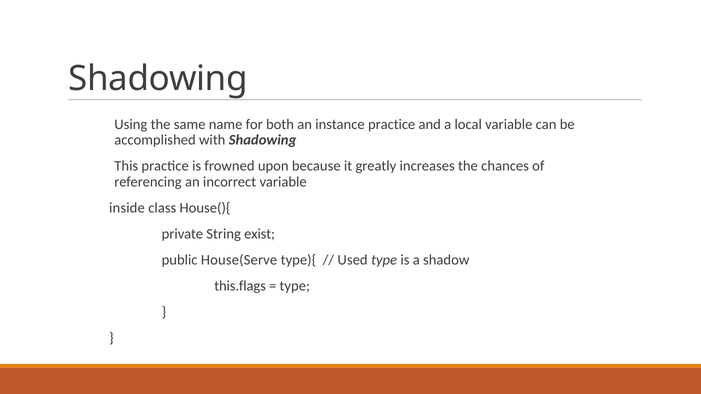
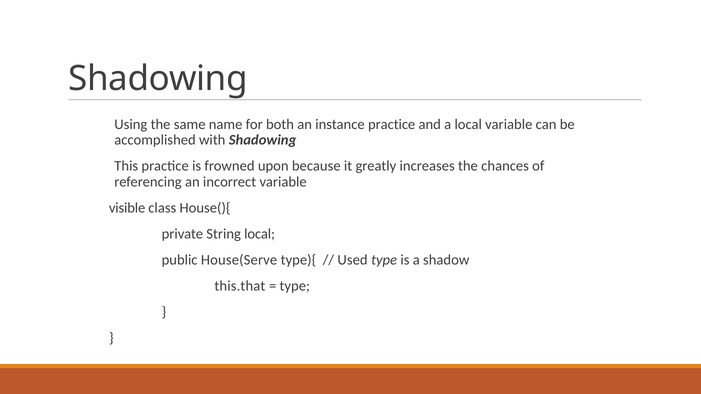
inside: inside -> visible
String exist: exist -> local
this.flags: this.flags -> this.that
